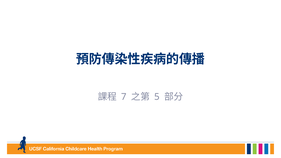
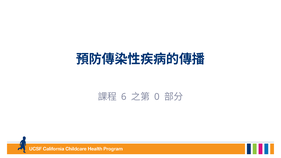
7: 7 -> 6
5: 5 -> 0
